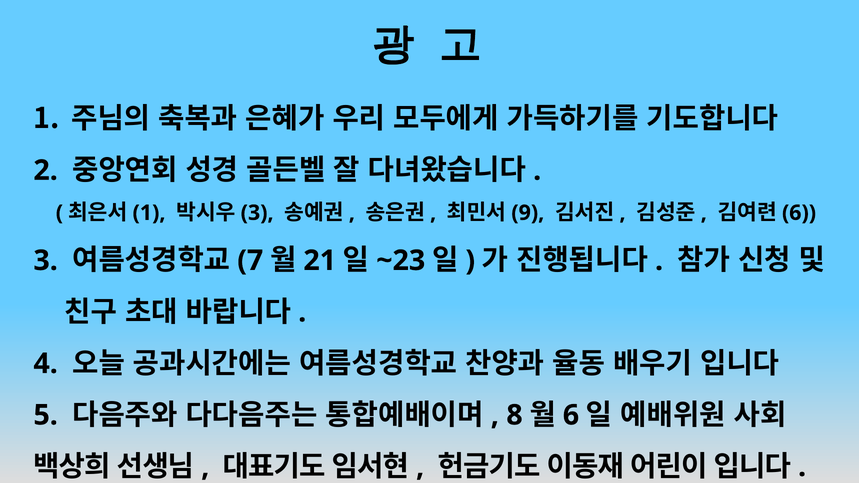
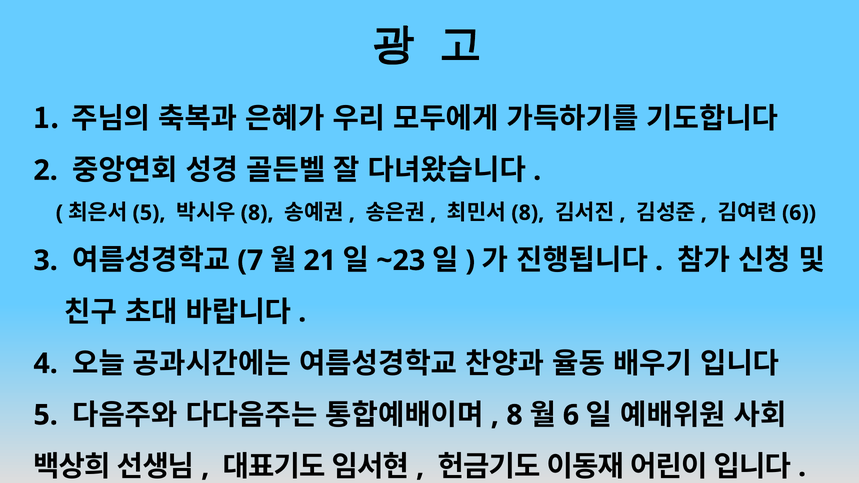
1 at (149, 213): 1 -> 5
3 at (257, 213): 3 -> 8
9 at (528, 213): 9 -> 8
